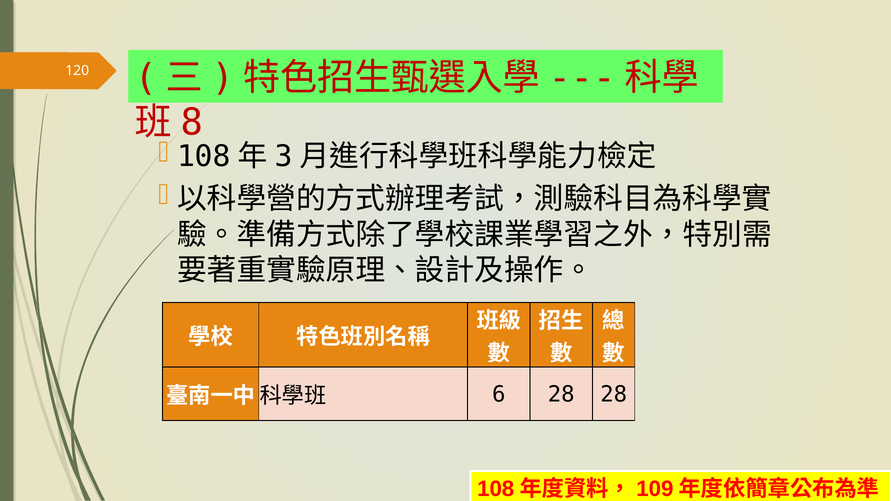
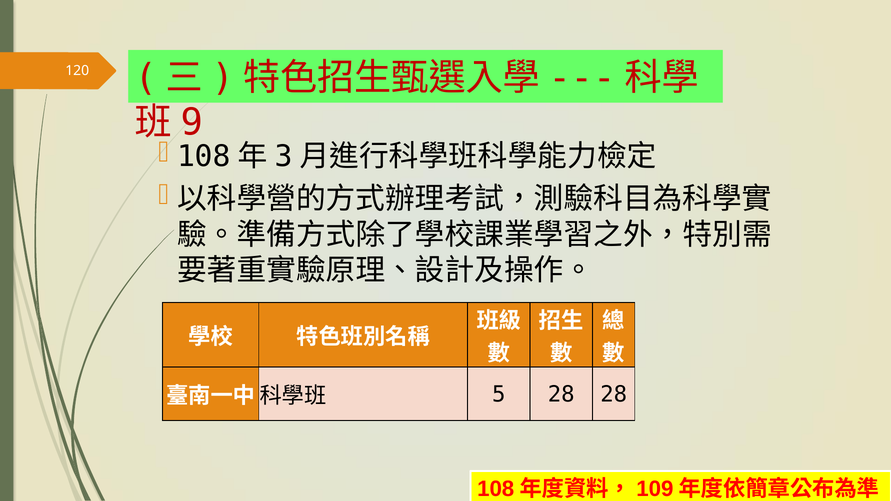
8: 8 -> 9
6: 6 -> 5
